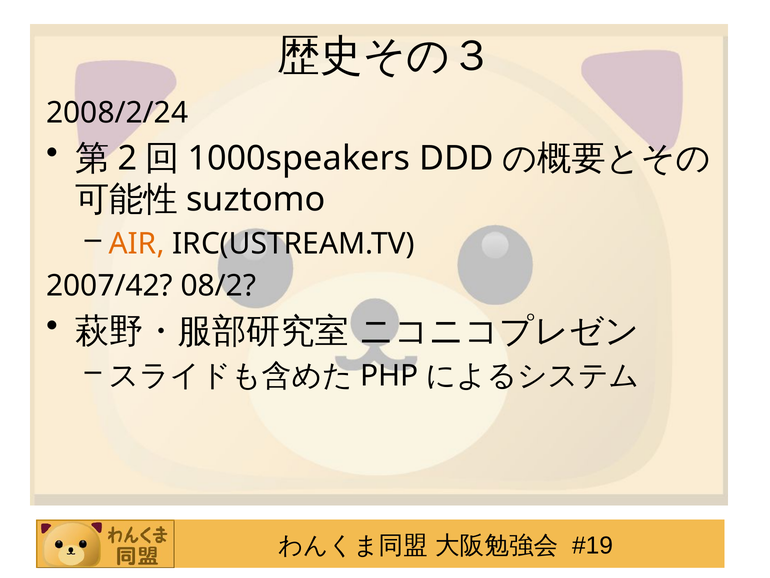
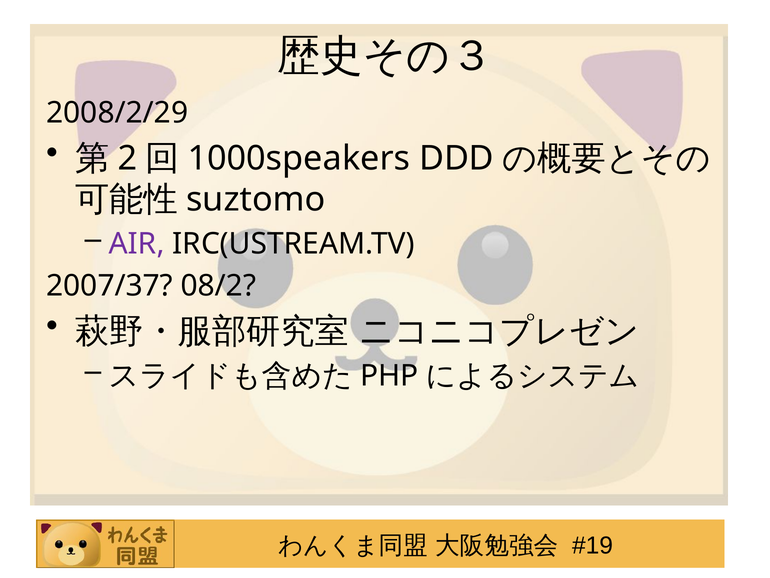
2008/2/24: 2008/2/24 -> 2008/2/29
AIR colour: orange -> purple
2007/42: 2007/42 -> 2007/37
